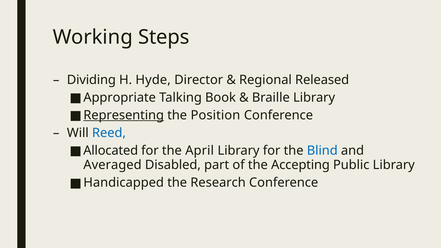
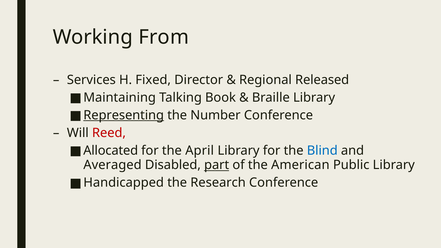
Steps: Steps -> From
Dividing: Dividing -> Services
Hyde: Hyde -> Fixed
Appropriate: Appropriate -> Maintaining
Position: Position -> Number
Reed colour: blue -> red
part underline: none -> present
Accepting: Accepting -> American
